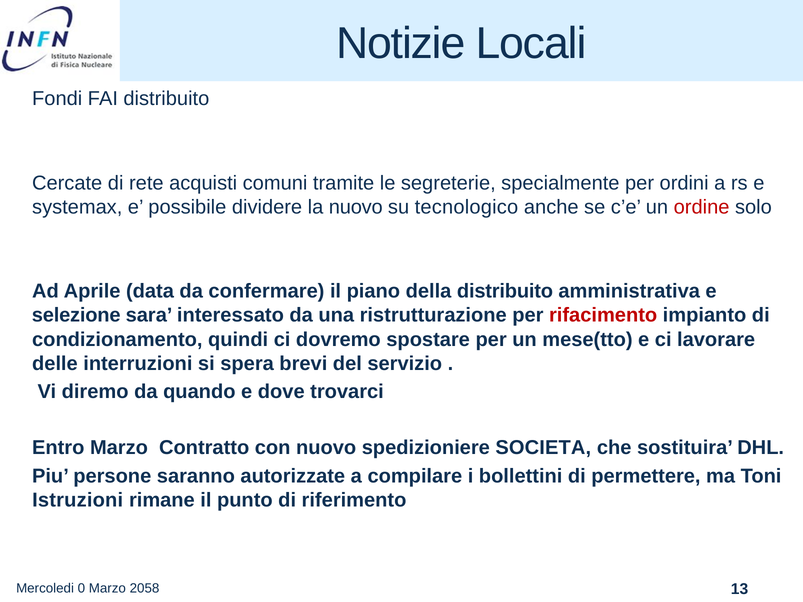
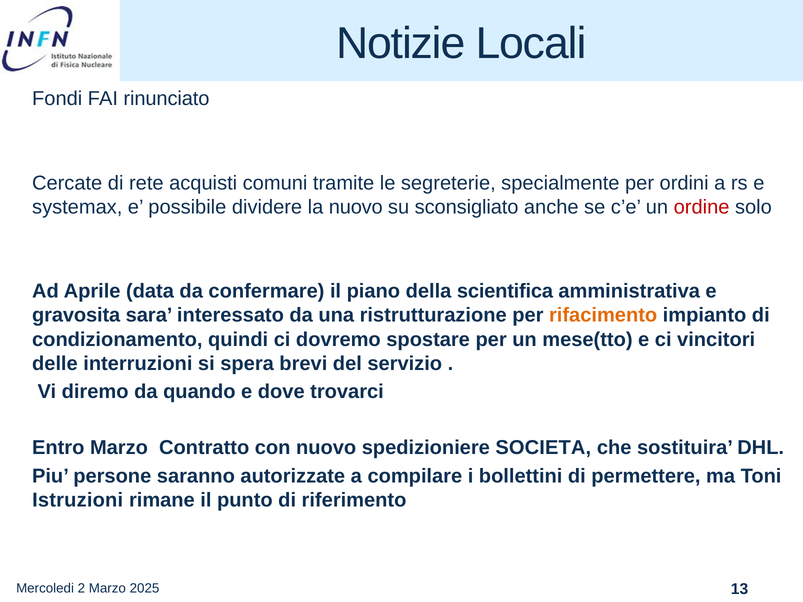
FAI distribuito: distribuito -> rinunciato
tecnologico: tecnologico -> sconsigliato
della distribuito: distribuito -> scientifica
selezione: selezione -> gravosita
rifacimento colour: red -> orange
lavorare: lavorare -> vincitori
0: 0 -> 2
2058: 2058 -> 2025
